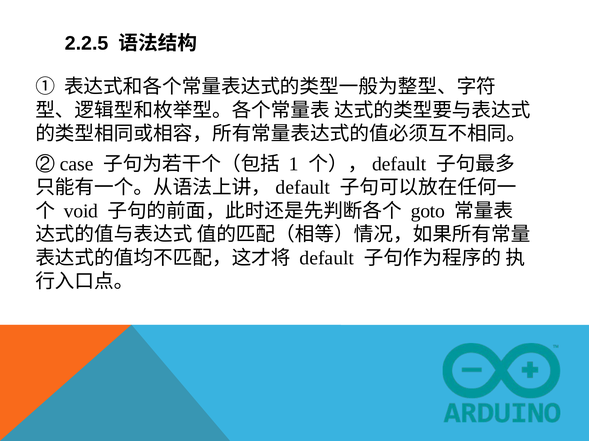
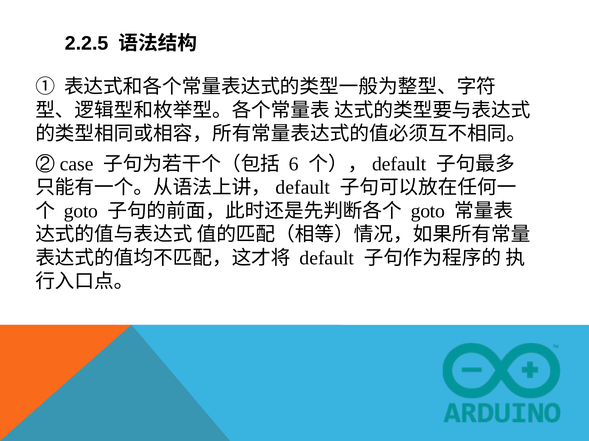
1: 1 -> 6
void at (81, 211): void -> goto
